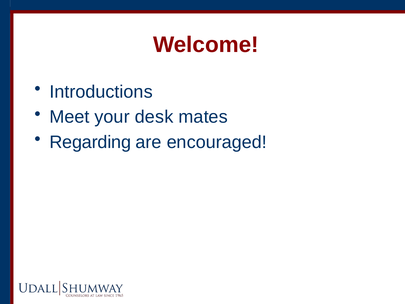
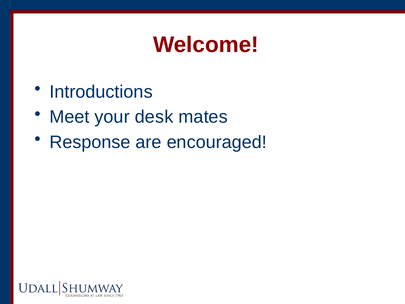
Regarding: Regarding -> Response
